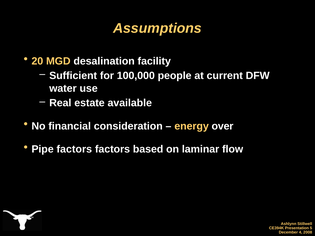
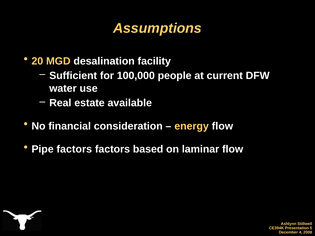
energy over: over -> flow
